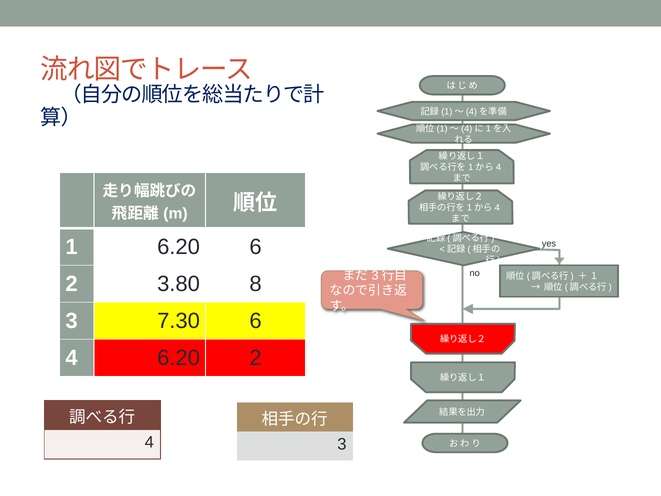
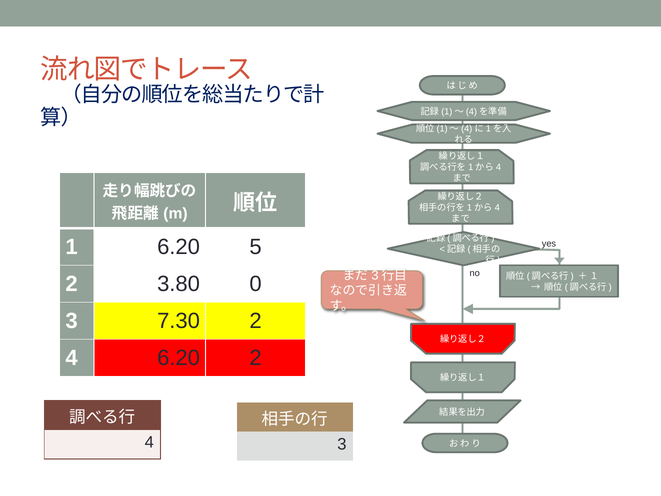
6.20 6: 6 -> 5
8: 8 -> 0
7.30 6: 6 -> 2
